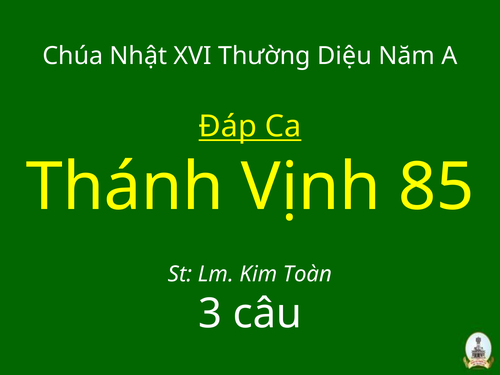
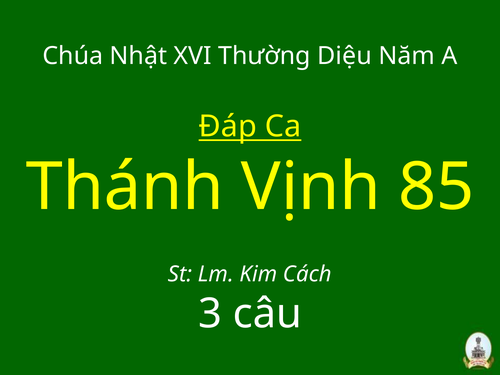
Toàn: Toàn -> Cách
